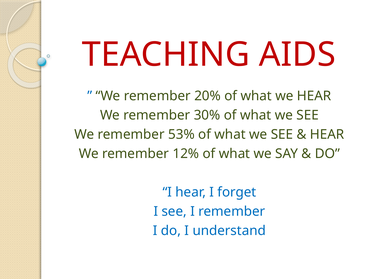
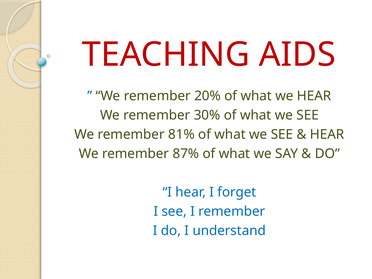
53%: 53% -> 81%
12%: 12% -> 87%
